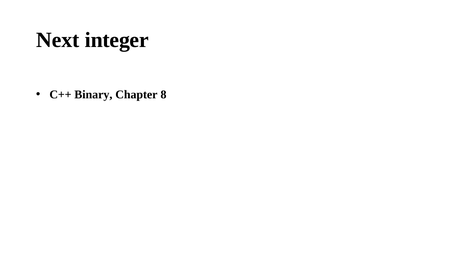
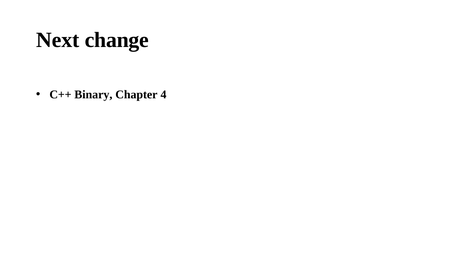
integer: integer -> change
8: 8 -> 4
